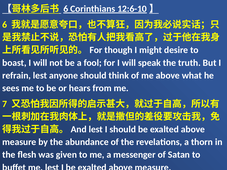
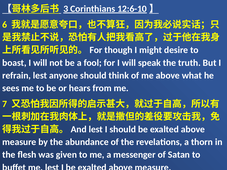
6 at (66, 9): 6 -> 3
